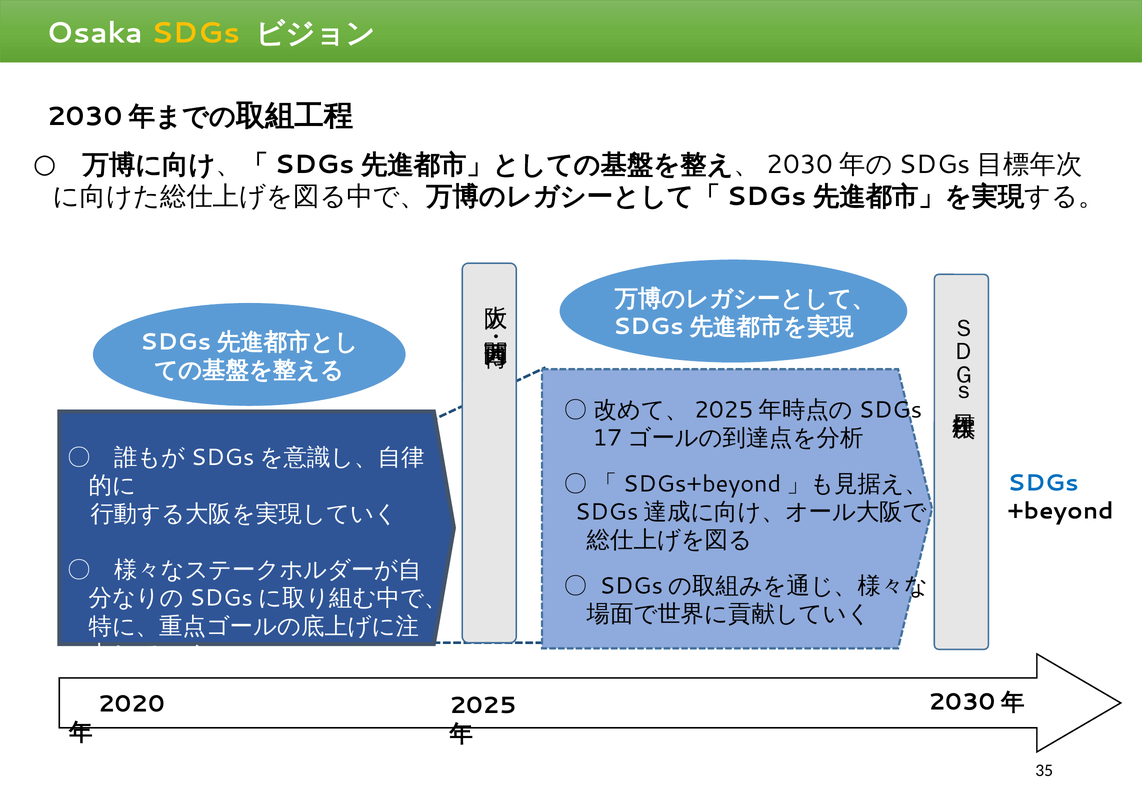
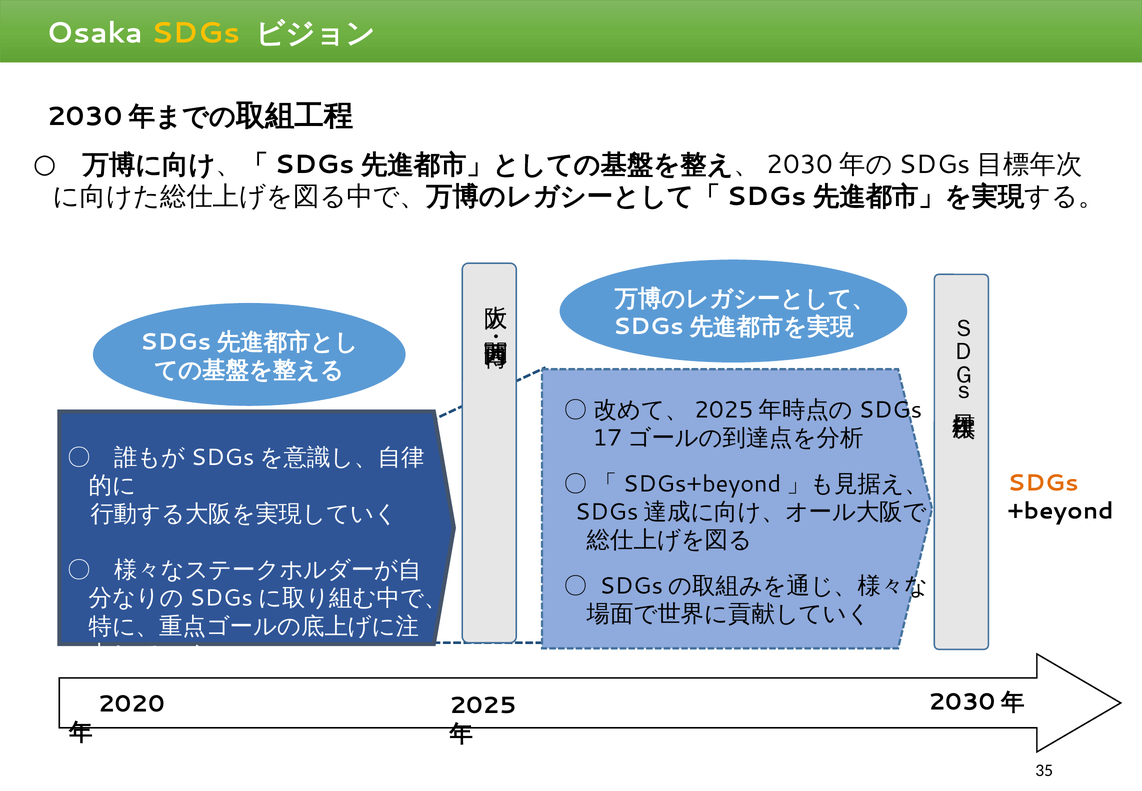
SDGs at (1043, 483) colour: blue -> orange
